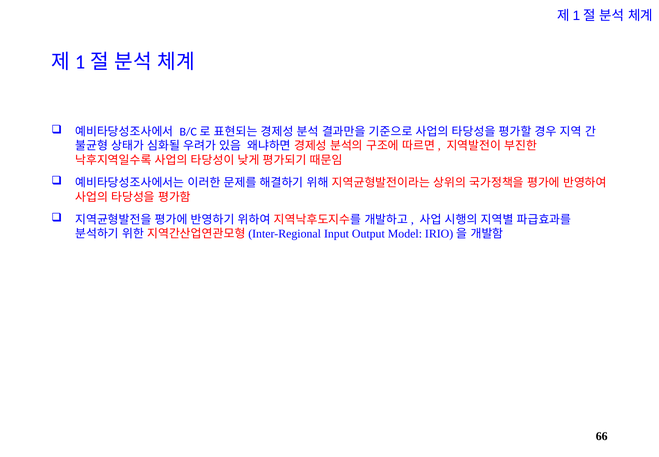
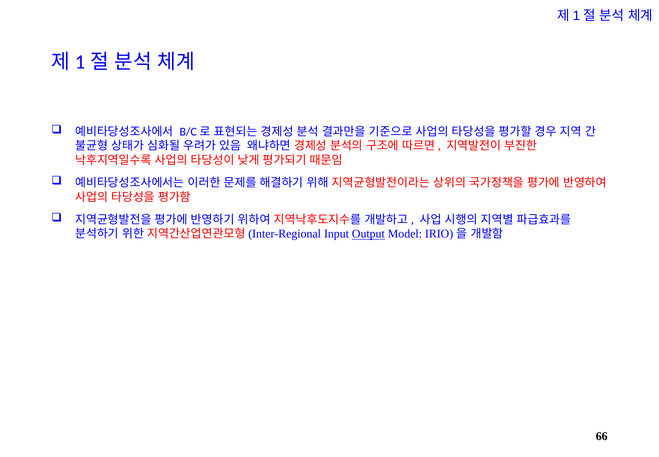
Output underline: none -> present
